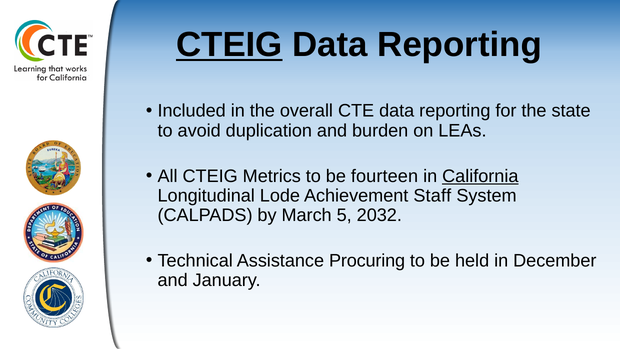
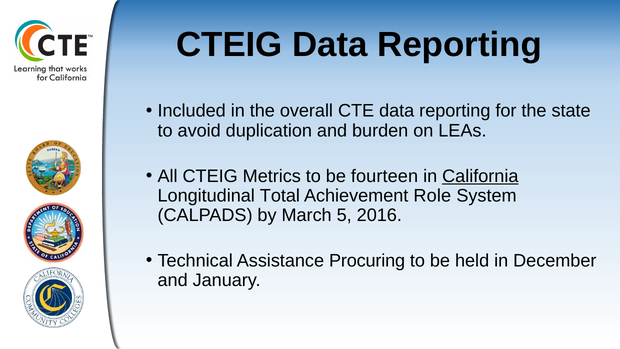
CTEIG at (229, 45) underline: present -> none
Lode: Lode -> Total
Staff: Staff -> Role
2032: 2032 -> 2016
